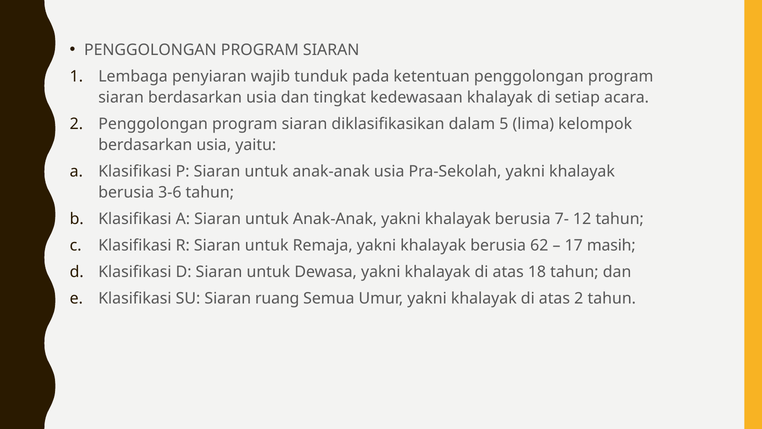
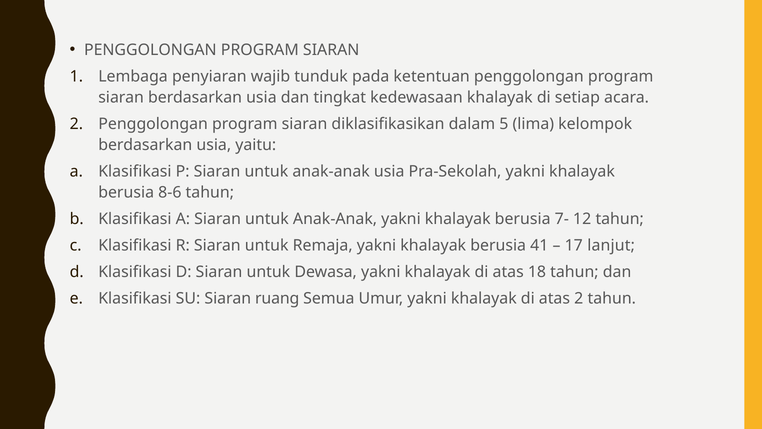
3-6: 3-6 -> 8-6
62: 62 -> 41
masih: masih -> lanjut
